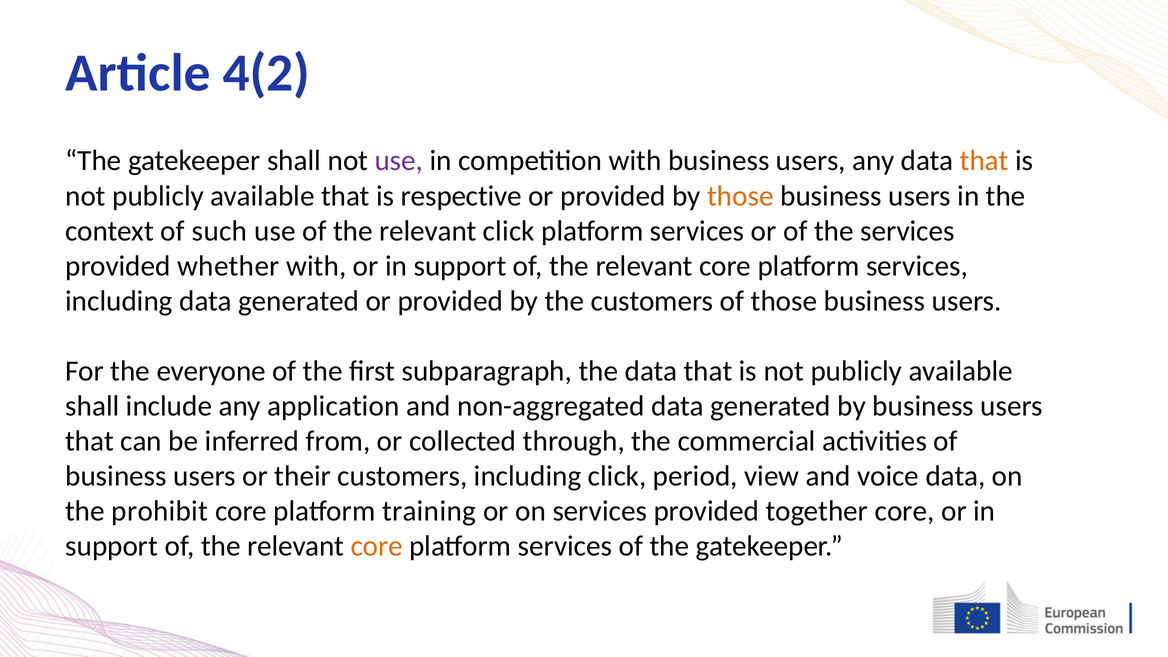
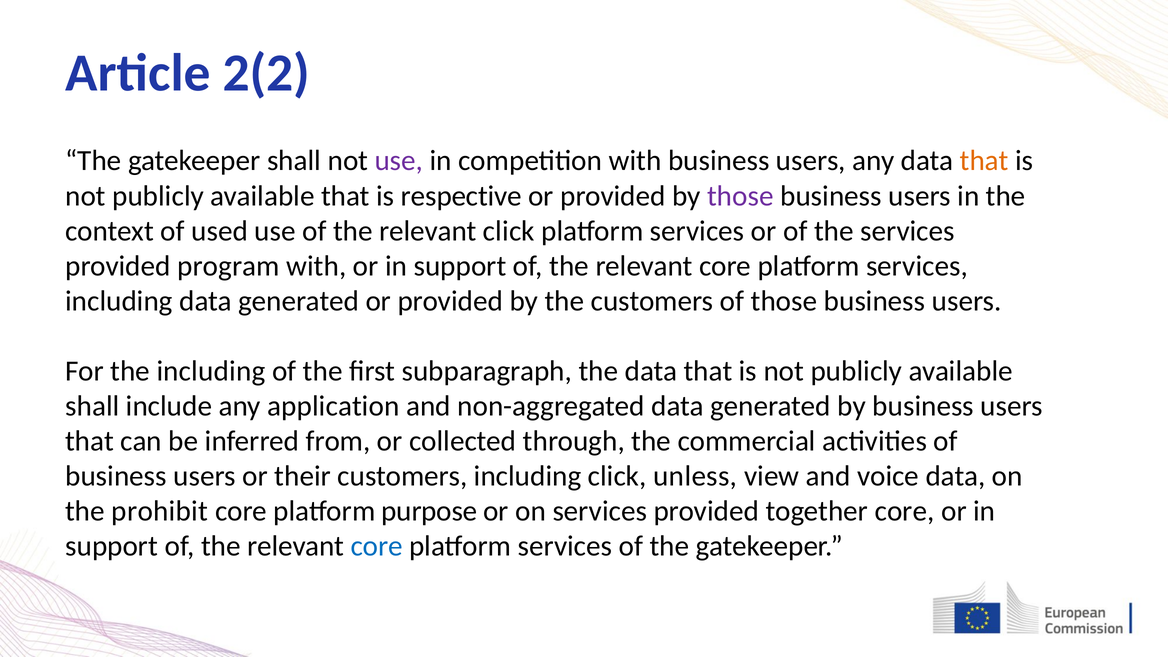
4(2: 4(2 -> 2(2
those at (740, 196) colour: orange -> purple
such: such -> used
whether: whether -> program
the everyone: everyone -> including
period: period -> unless
training: training -> purpose
core at (377, 546) colour: orange -> blue
